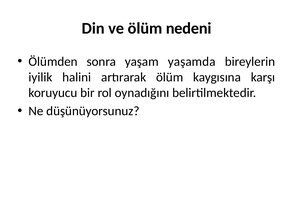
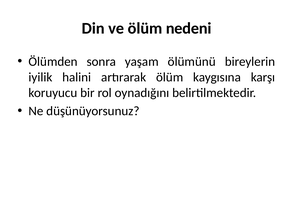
yaşamda: yaşamda -> ölümünü
